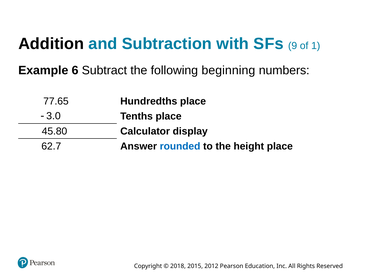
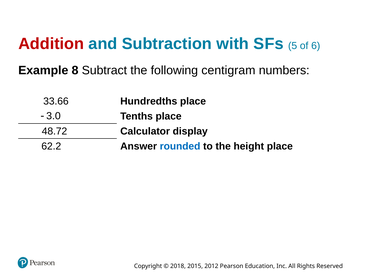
Addition colour: black -> red
9: 9 -> 5
1: 1 -> 6
6: 6 -> 8
beginning: beginning -> centigram
77.65: 77.65 -> 33.66
45.80: 45.80 -> 48.72
62.7: 62.7 -> 62.2
